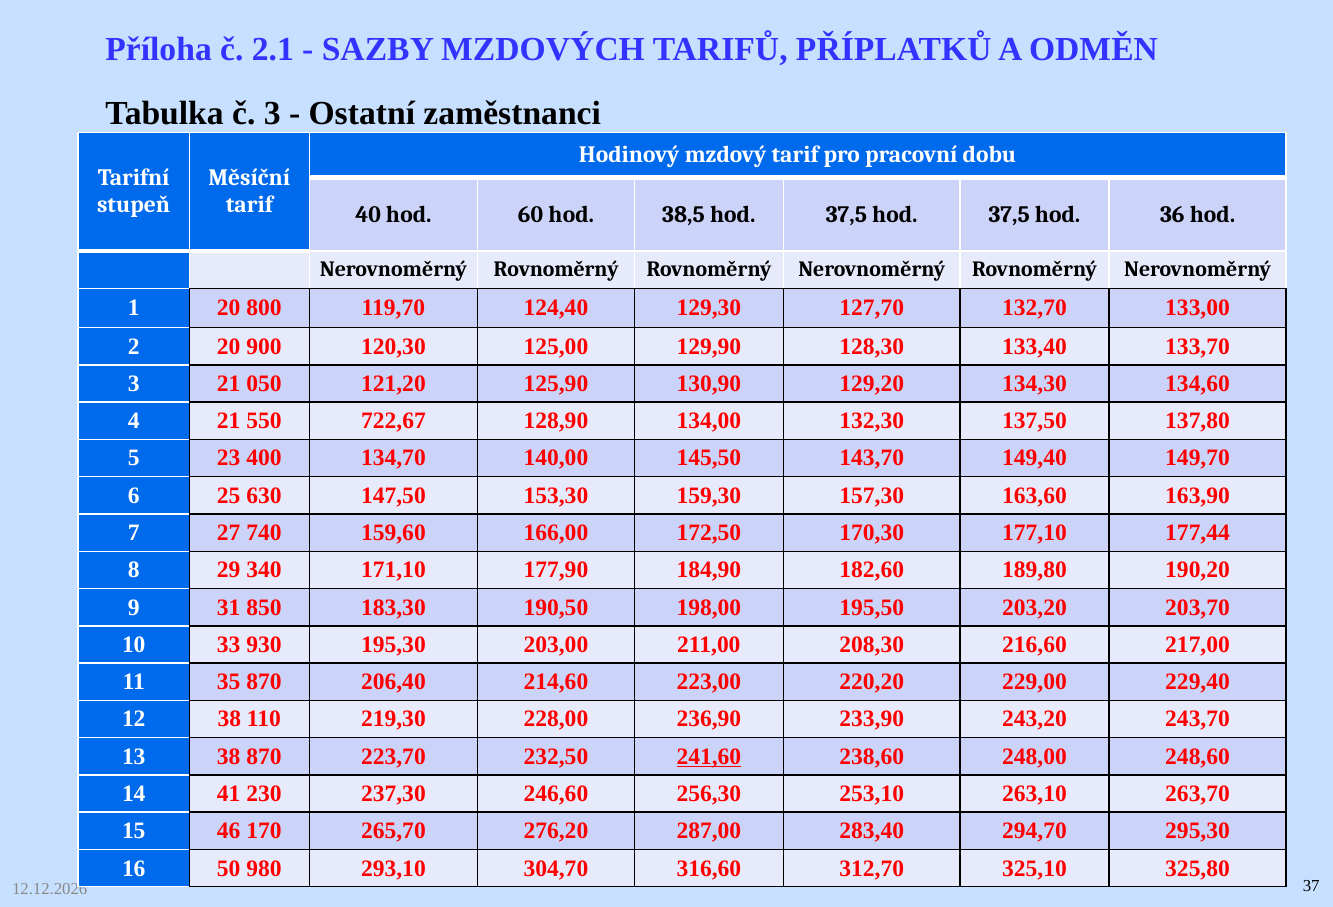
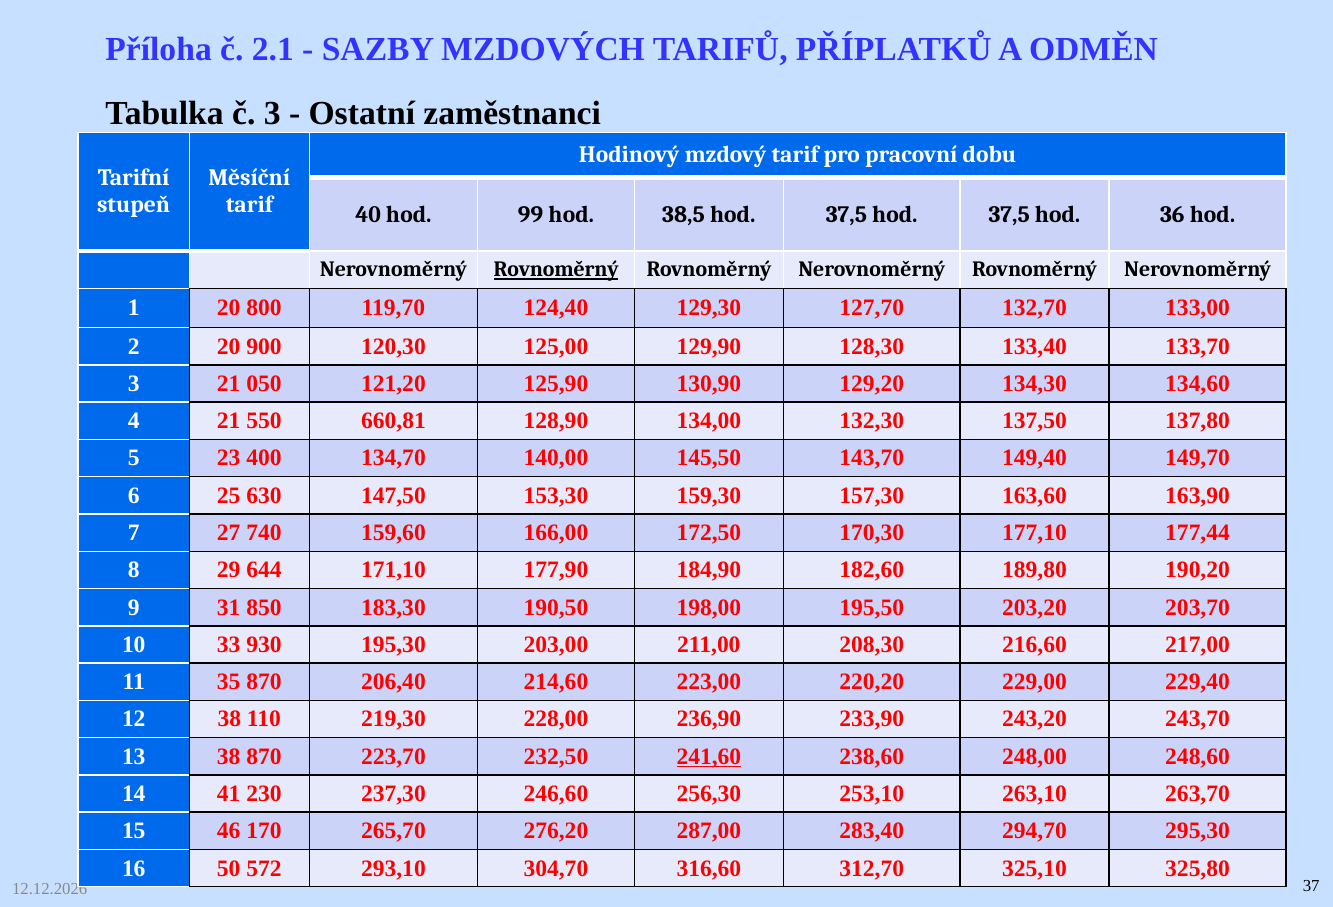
60: 60 -> 99
Rovnoměrný at (556, 270) underline: none -> present
722,67: 722,67 -> 660,81
340: 340 -> 644
980: 980 -> 572
